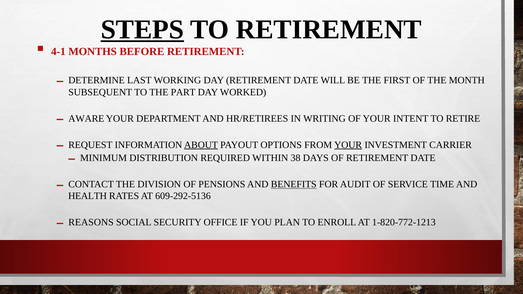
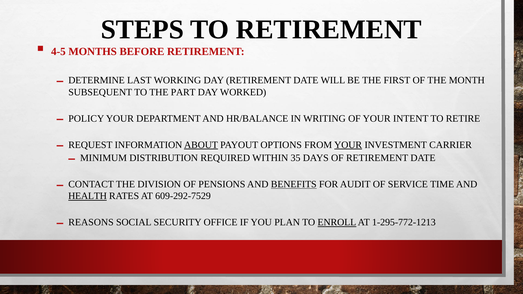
STEPS underline: present -> none
4-1: 4-1 -> 4-5
AWARE: AWARE -> POLICY
HR/RETIREES: HR/RETIREES -> HR/BALANCE
38: 38 -> 35
HEALTH underline: none -> present
609-292-5136: 609-292-5136 -> 609-292-7529
ENROLL underline: none -> present
1-820-772-1213: 1-820-772-1213 -> 1-295-772-1213
